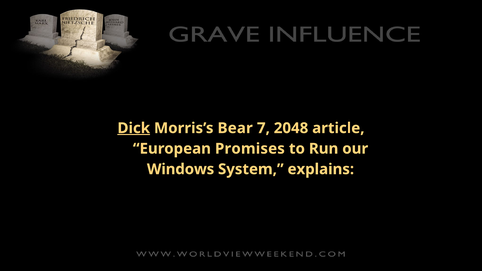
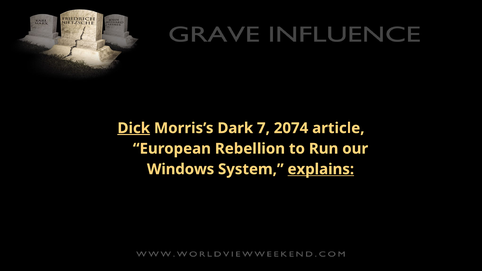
Bear: Bear -> Dark
2048: 2048 -> 2074
Promises: Promises -> Rebellion
explains underline: none -> present
